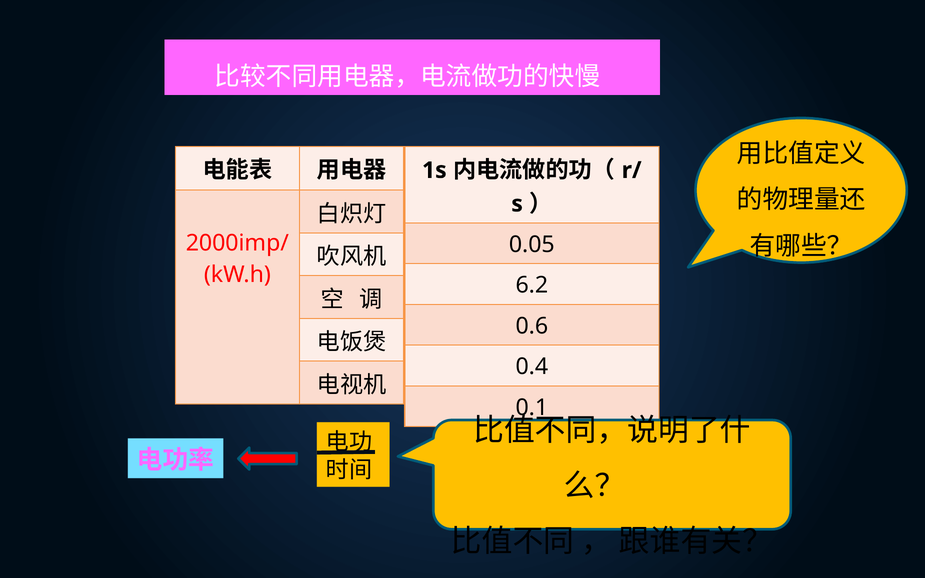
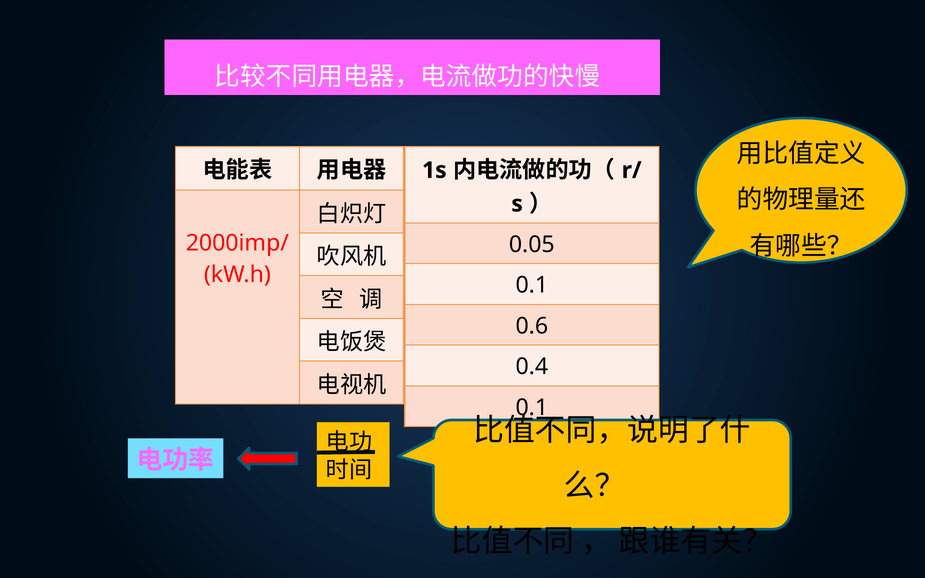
6.2 at (532, 285): 6.2 -> 0.1
